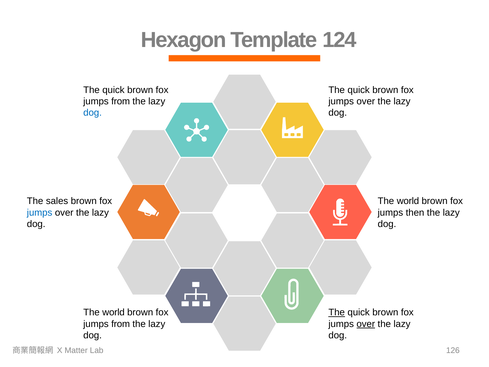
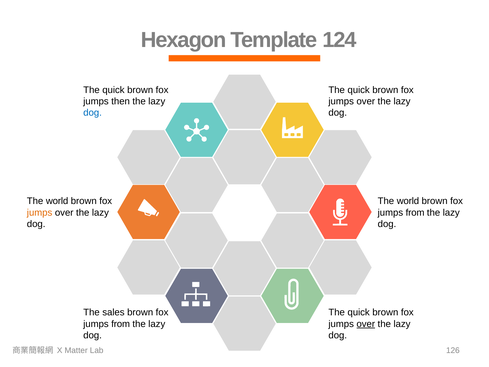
from at (121, 101): from -> then
sales at (57, 201): sales -> world
jumps at (40, 212) colour: blue -> orange
then at (415, 212): then -> from
world at (113, 312): world -> sales
The at (337, 312) underline: present -> none
